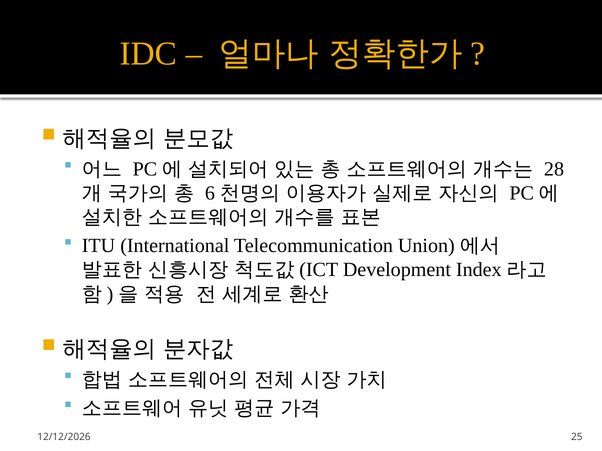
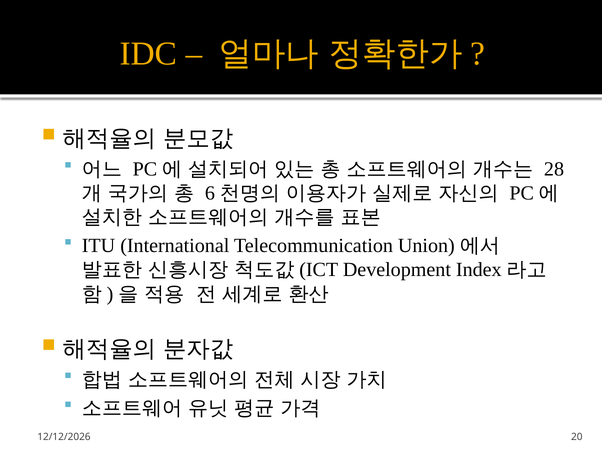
25: 25 -> 20
